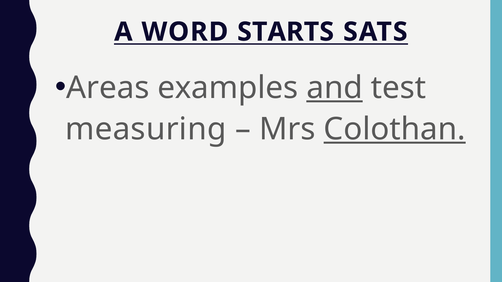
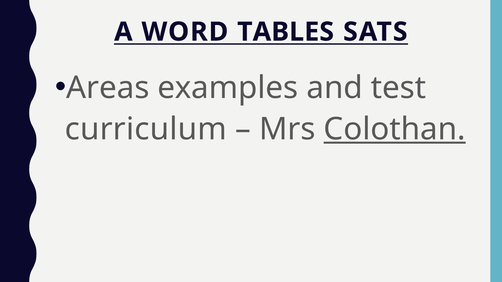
STARTS: STARTS -> TABLES
and underline: present -> none
measuring: measuring -> curriculum
